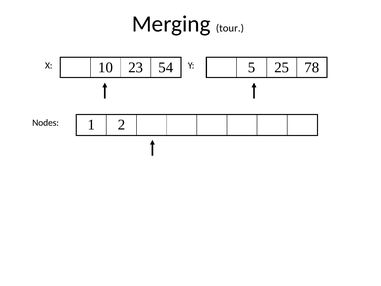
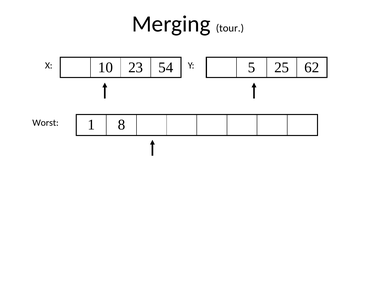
78: 78 -> 62
2: 2 -> 8
Nodes: Nodes -> Worst
